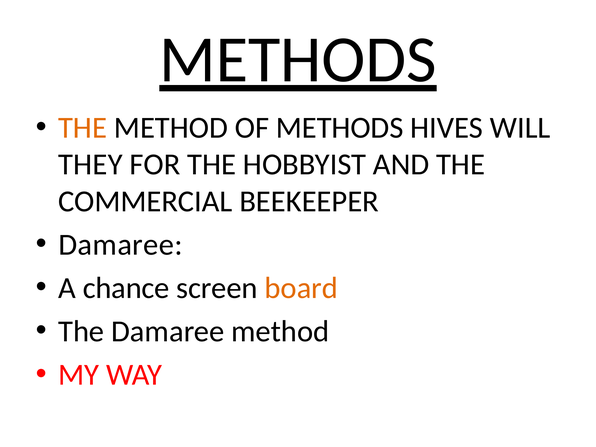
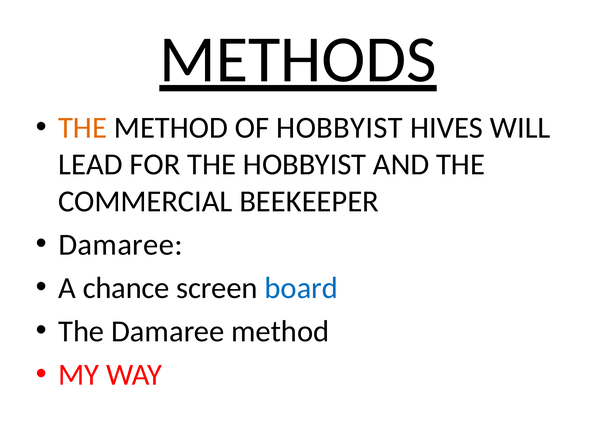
OF METHODS: METHODS -> HOBBYIST
THEY: THEY -> LEAD
board colour: orange -> blue
